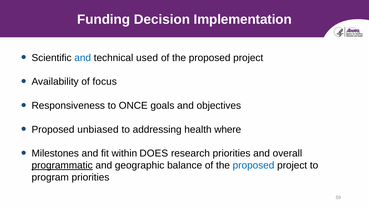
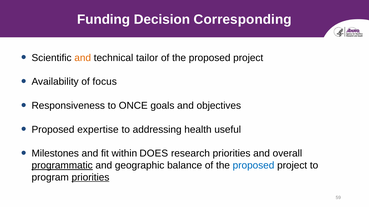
Implementation: Implementation -> Corresponding
and at (83, 58) colour: blue -> orange
used: used -> tailor
unbiased: unbiased -> expertise
where: where -> useful
priorities at (90, 178) underline: none -> present
